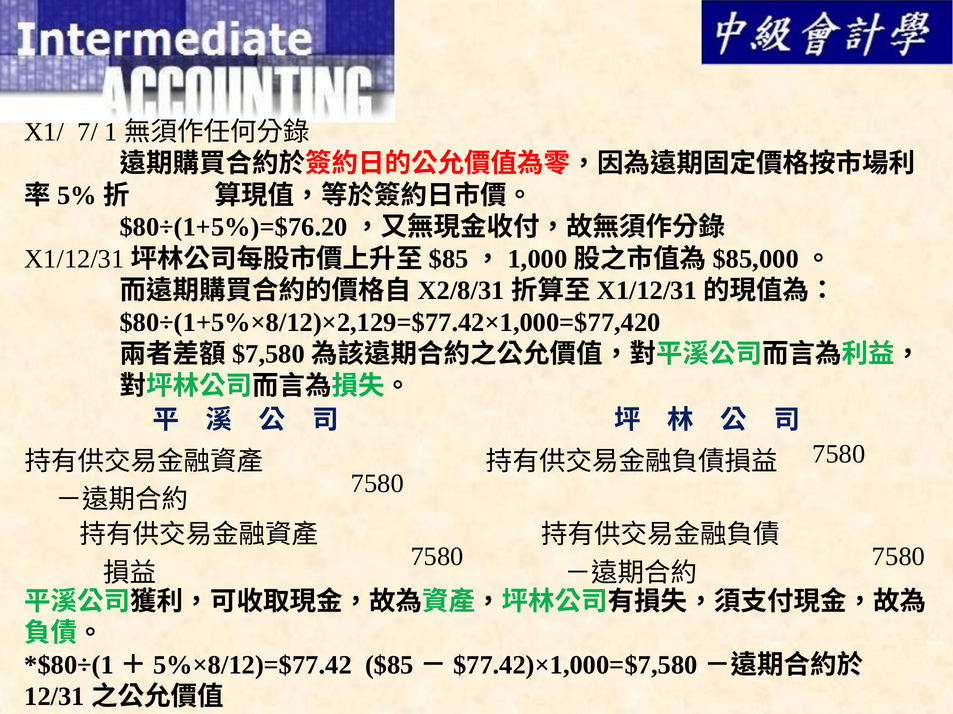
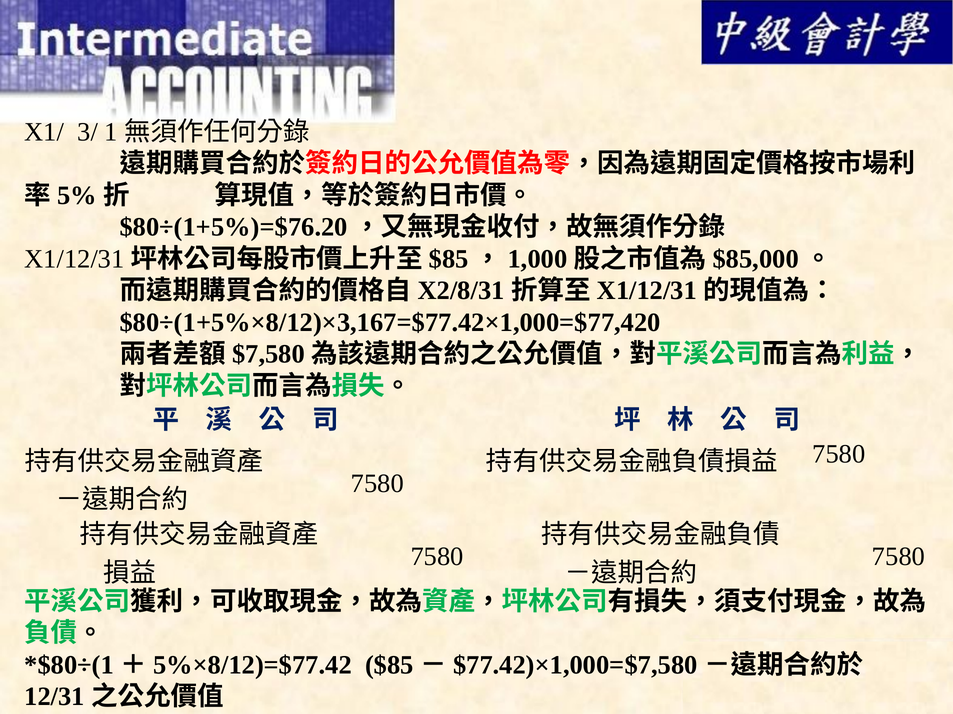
7/: 7/ -> 3/
$80÷(1+5%×8/12)×2,129=$77.42×1,000=$77,420: $80÷(1+5%×8/12)×2,129=$77.42×1,000=$77,420 -> $80÷(1+5%×8/12)×3,167=$77.42×1,000=$77,420
